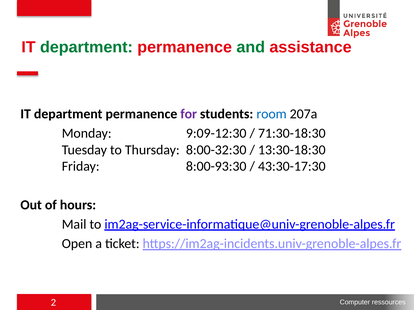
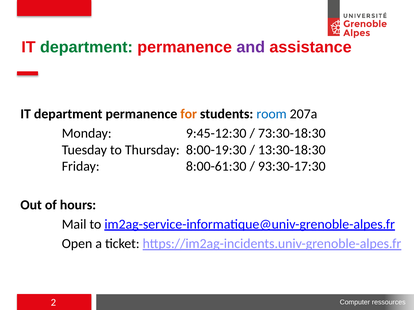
and colour: green -> purple
for colour: purple -> orange
9:09-12:30: 9:09-12:30 -> 9:45-12:30
71:30-18:30: 71:30-18:30 -> 73:30-18:30
8:00-32:30: 8:00-32:30 -> 8:00-19:30
8:00-93:30: 8:00-93:30 -> 8:00-61:30
43:30-17:30: 43:30-17:30 -> 93:30-17:30
